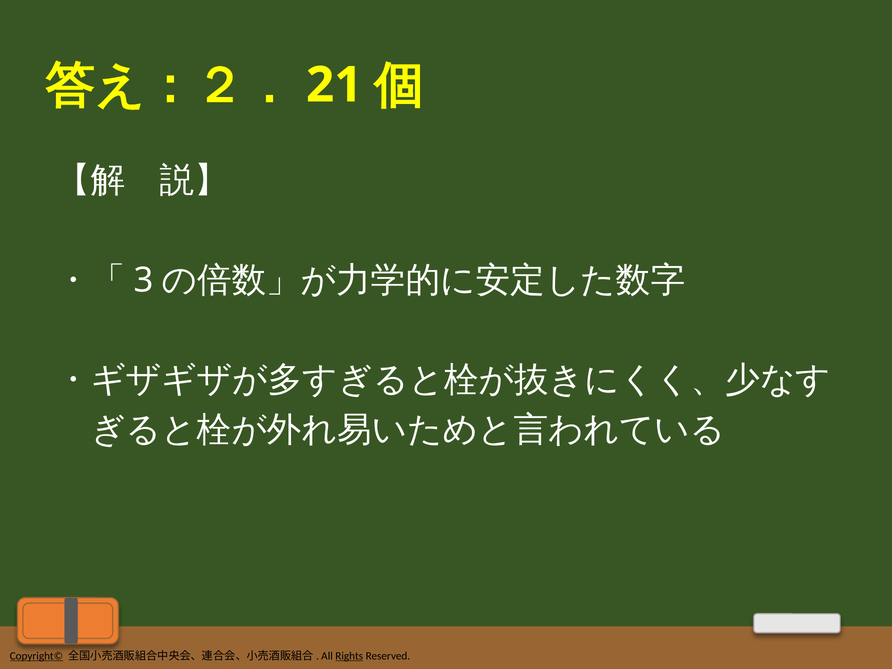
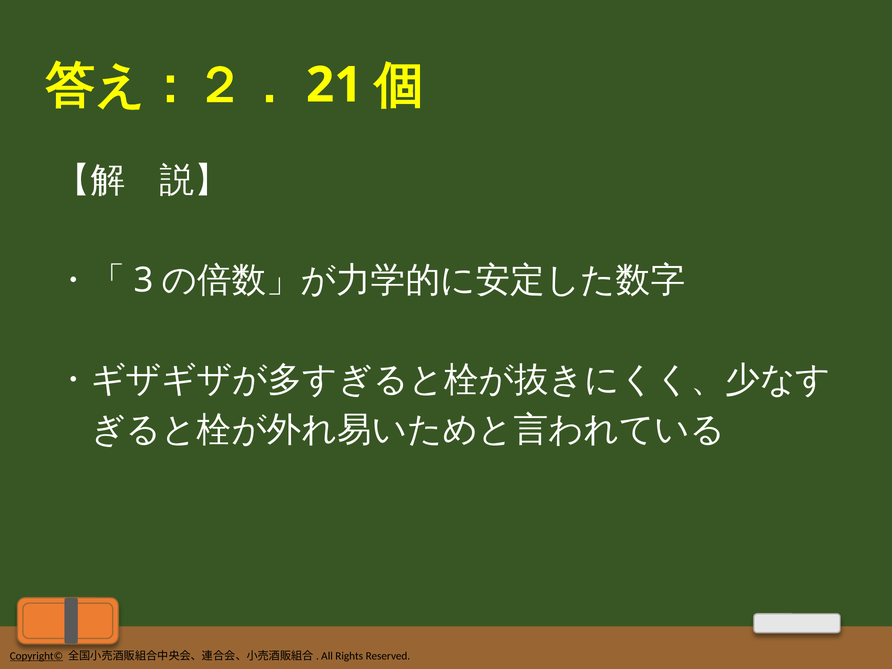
Rights underline: present -> none
